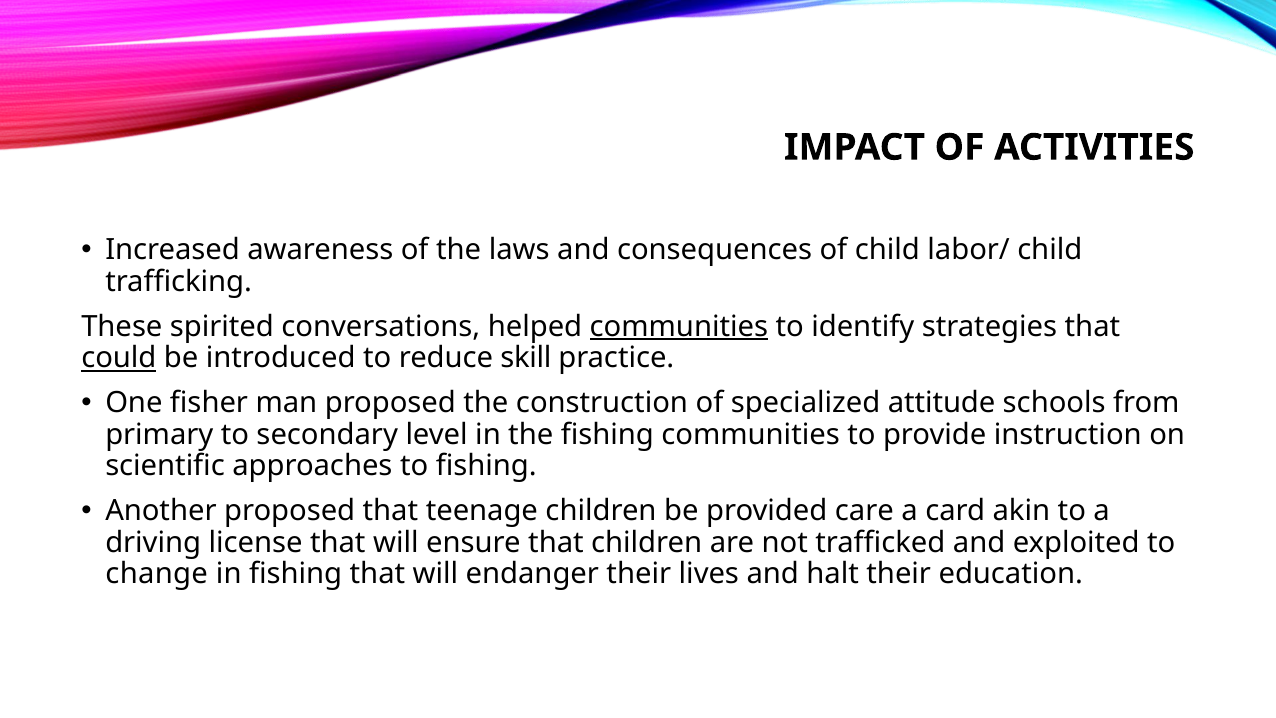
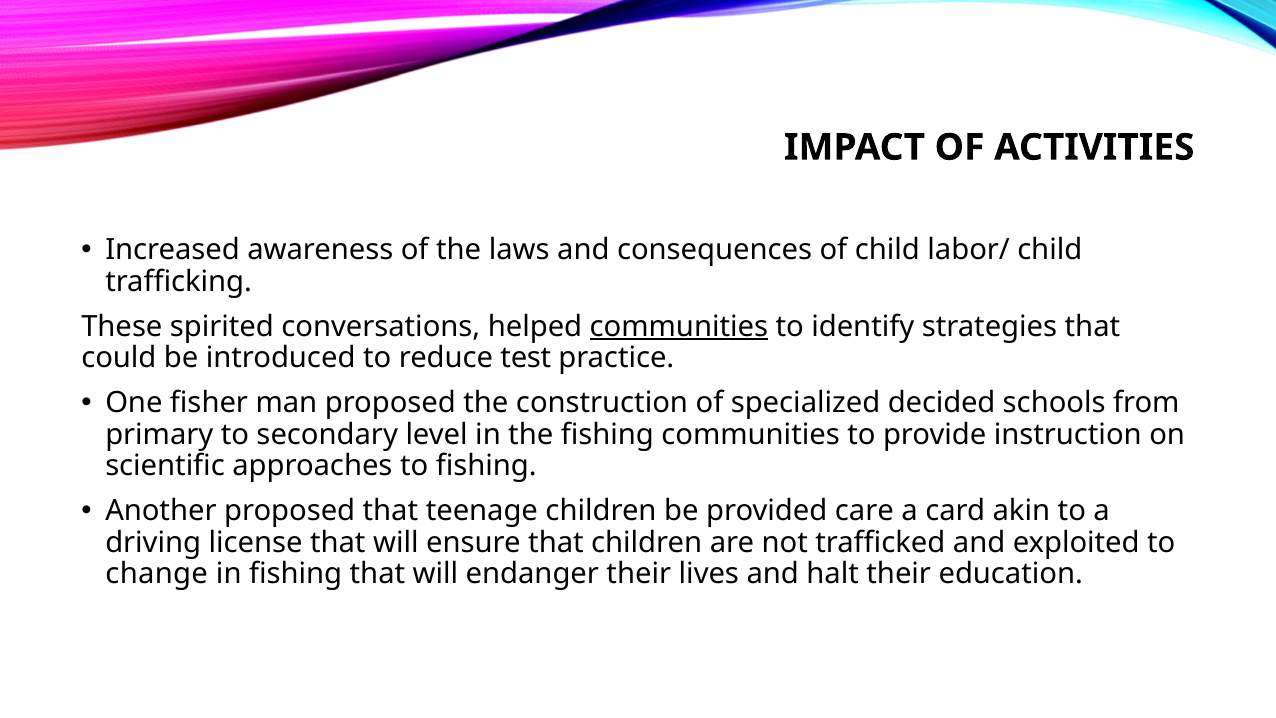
could underline: present -> none
skill: skill -> test
attitude: attitude -> decided
